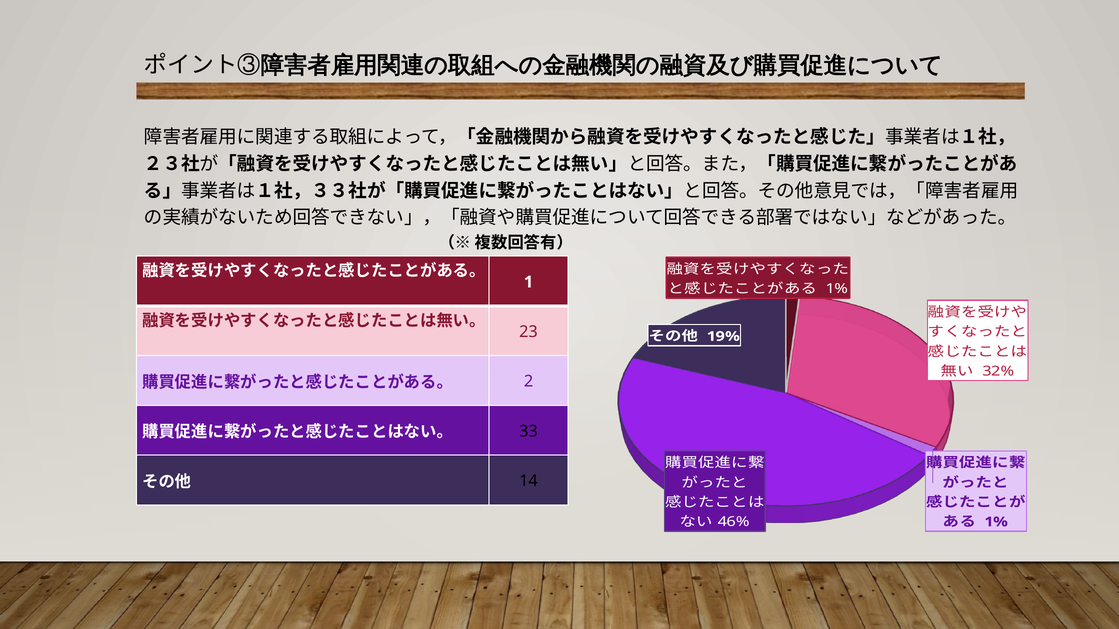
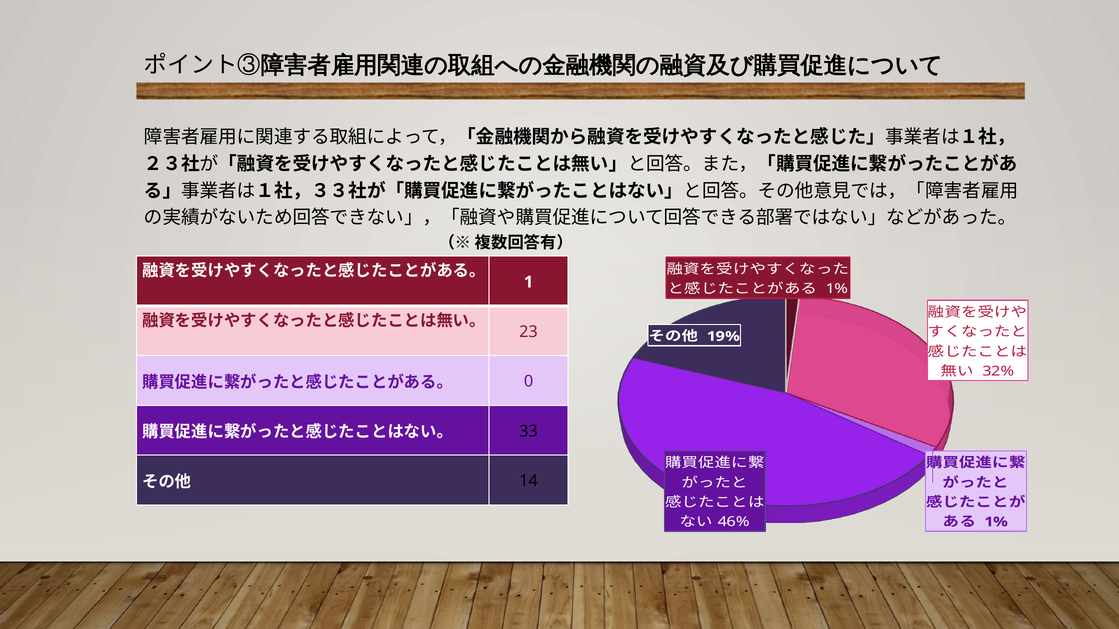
2: 2 -> 0
